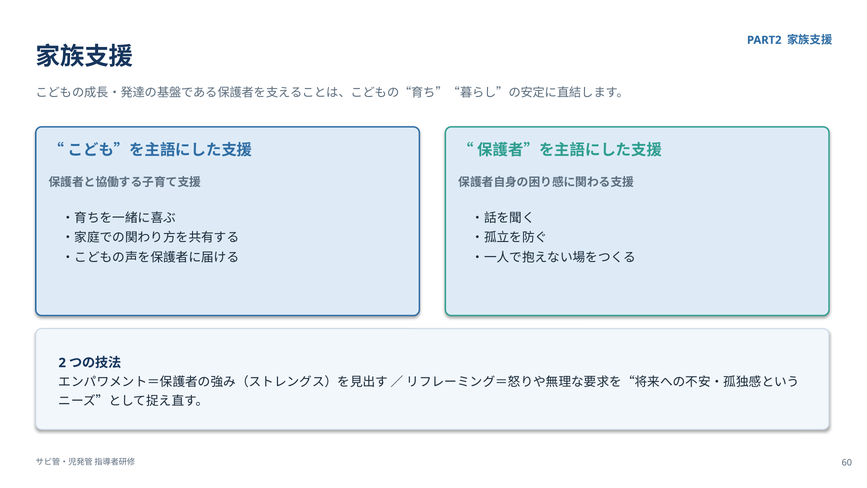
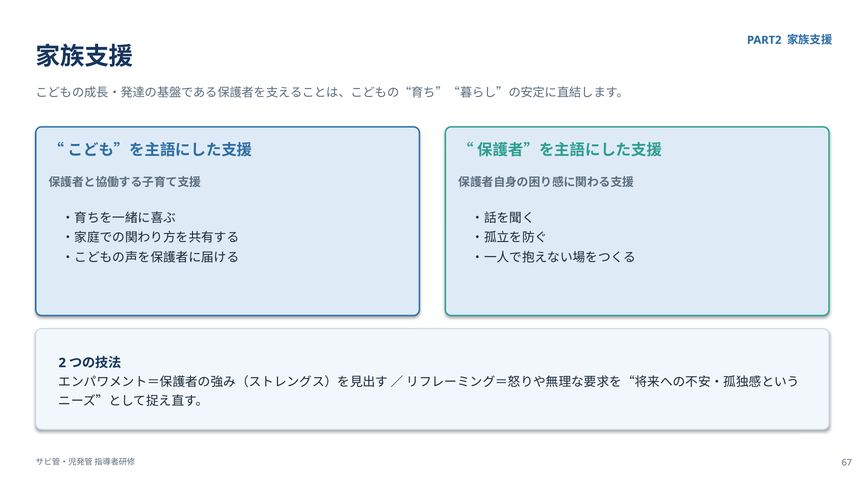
60: 60 -> 67
